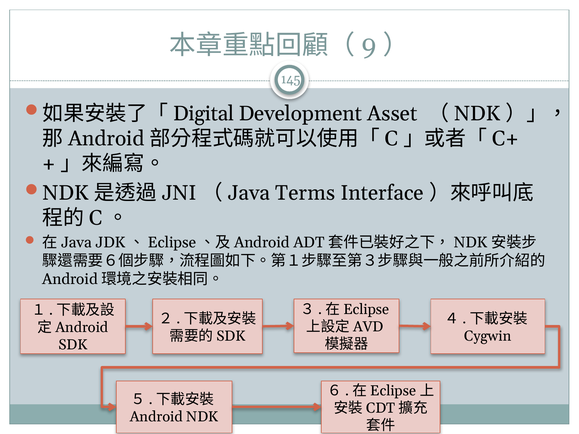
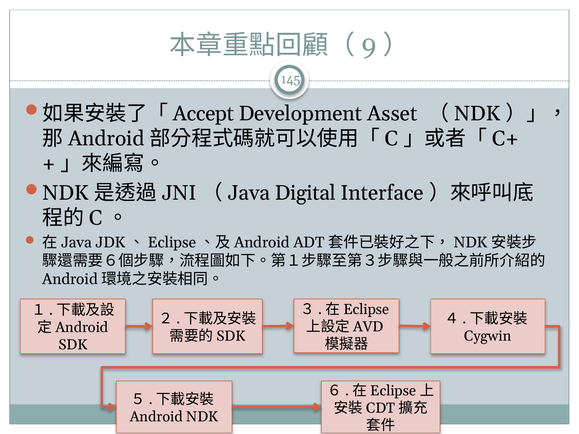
Digital: Digital -> Accept
Terms: Terms -> Digital
